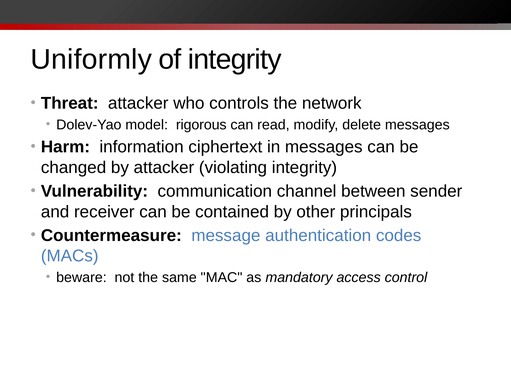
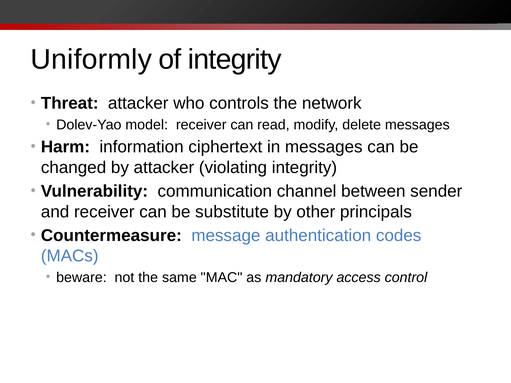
model rigorous: rigorous -> receiver
contained: contained -> substitute
